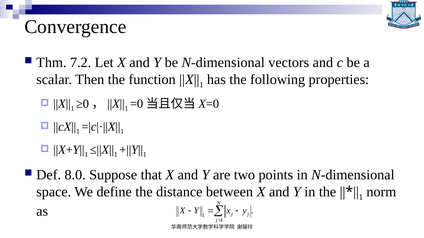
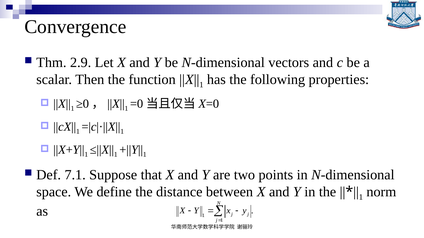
7.2: 7.2 -> 2.9
8.0: 8.0 -> 7.1
